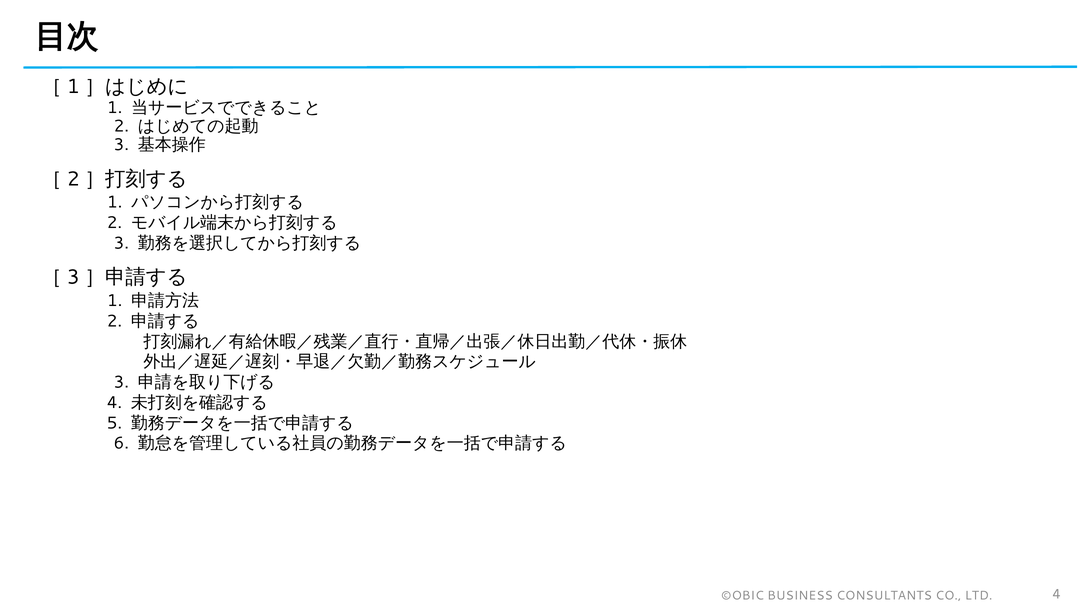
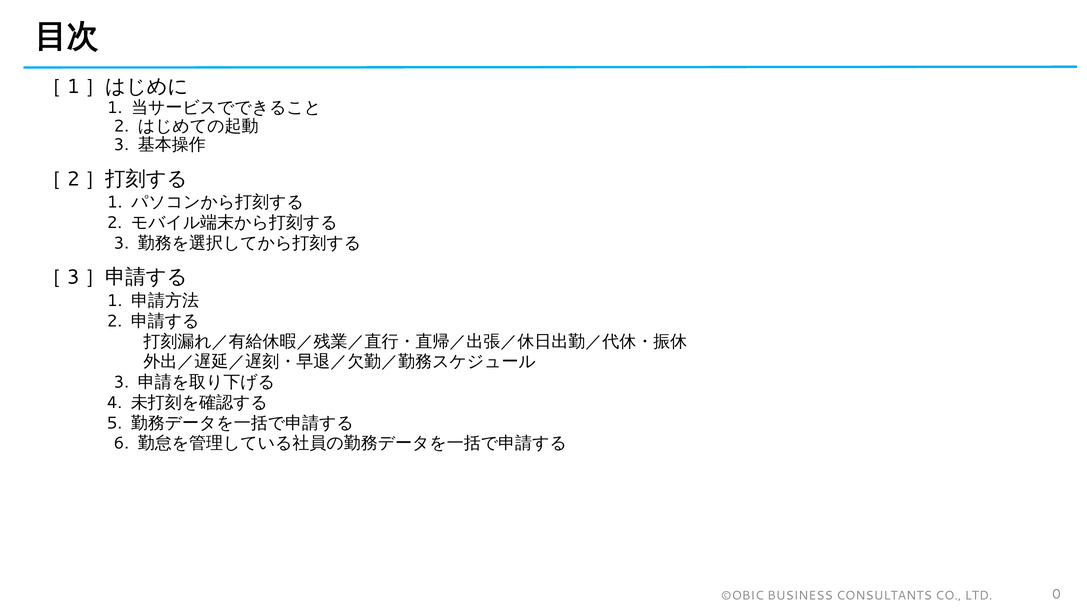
LTD 4: 4 -> 0
